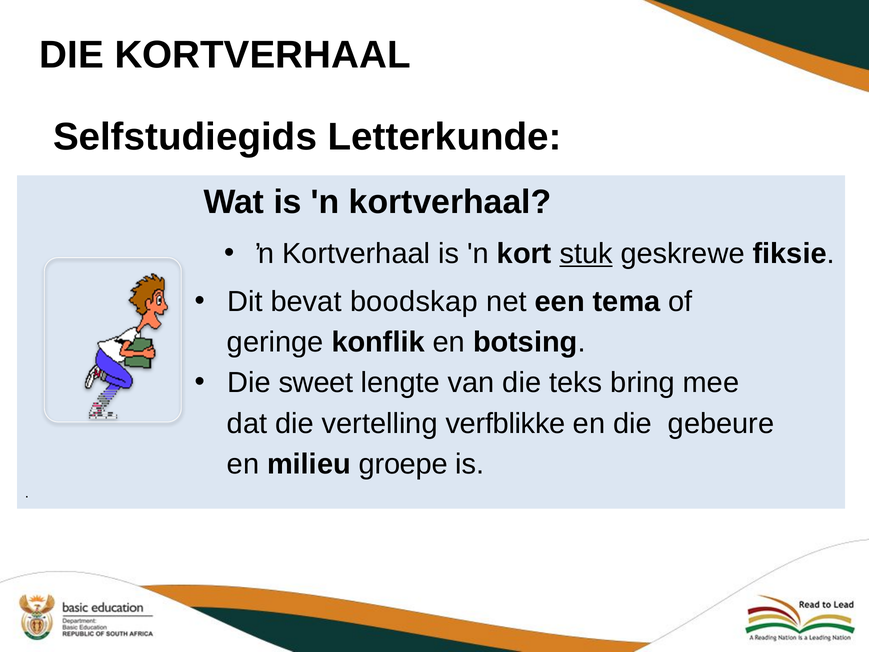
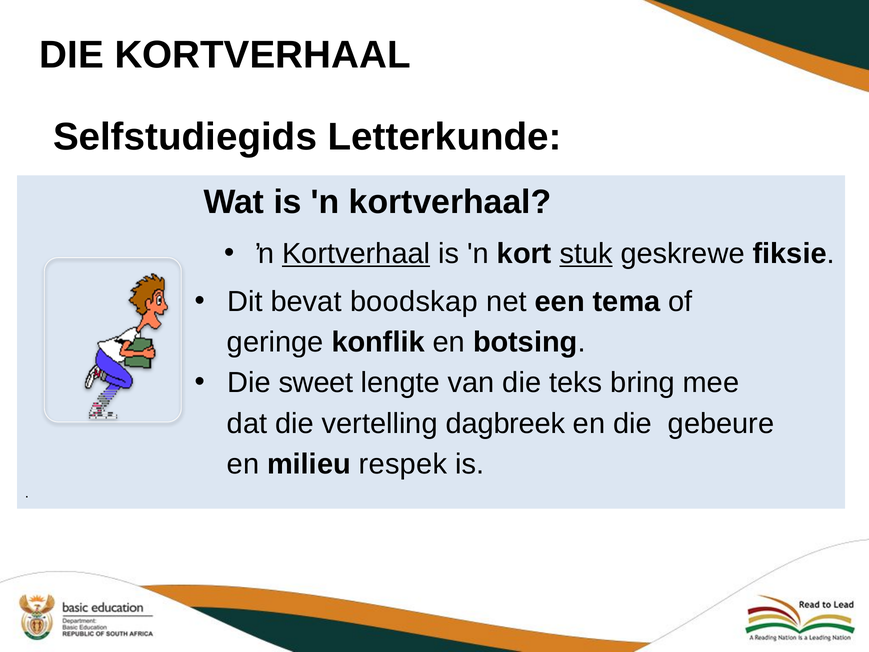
Kortverhaal at (356, 254) underline: none -> present
verfblikke: verfblikke -> dagbreek
groepe: groepe -> respek
